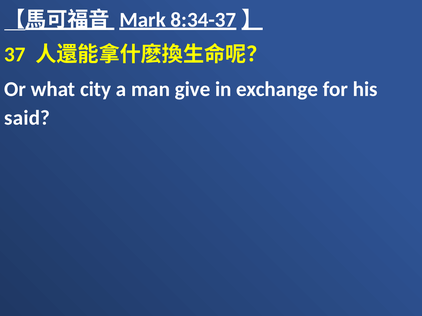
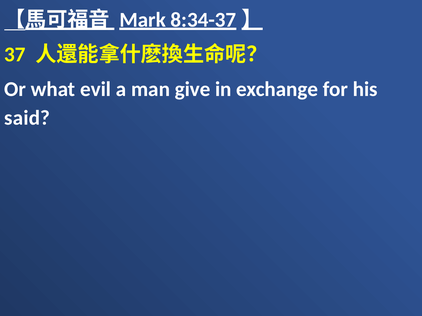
city: city -> evil
